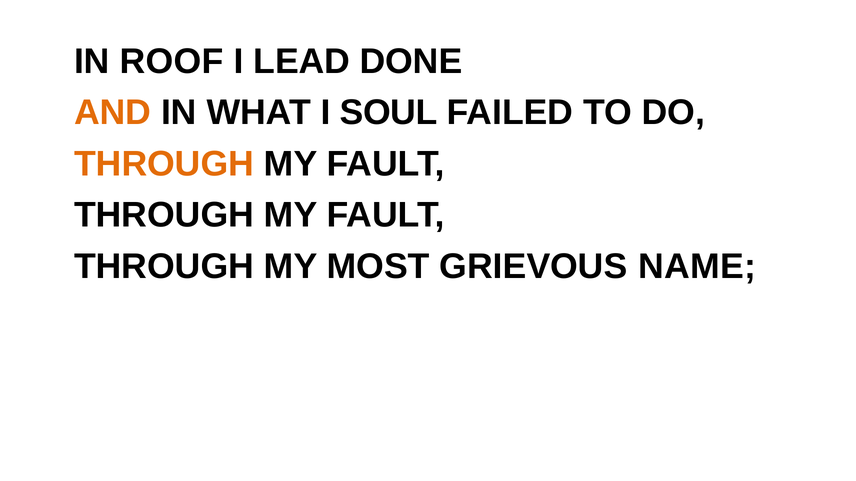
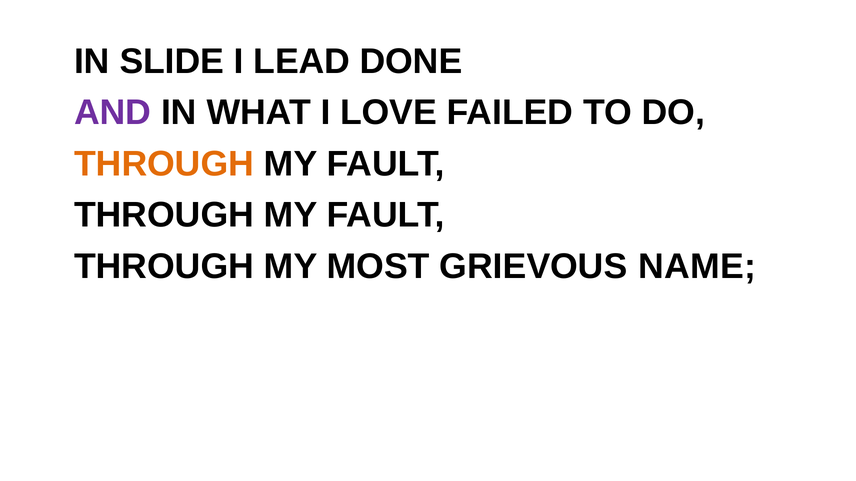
ROOF: ROOF -> SLIDE
AND colour: orange -> purple
SOUL: SOUL -> LOVE
